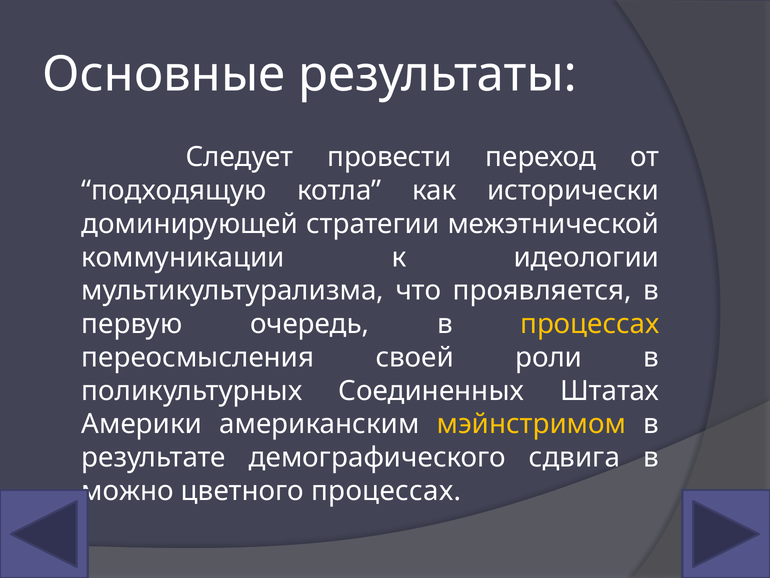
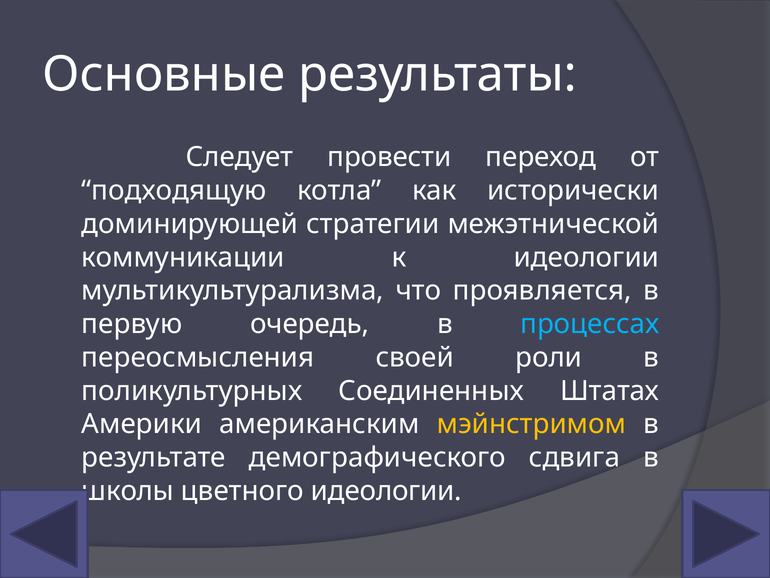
процессах at (590, 324) colour: yellow -> light blue
можно: можно -> школы
цветного процессах: процессах -> идеологии
